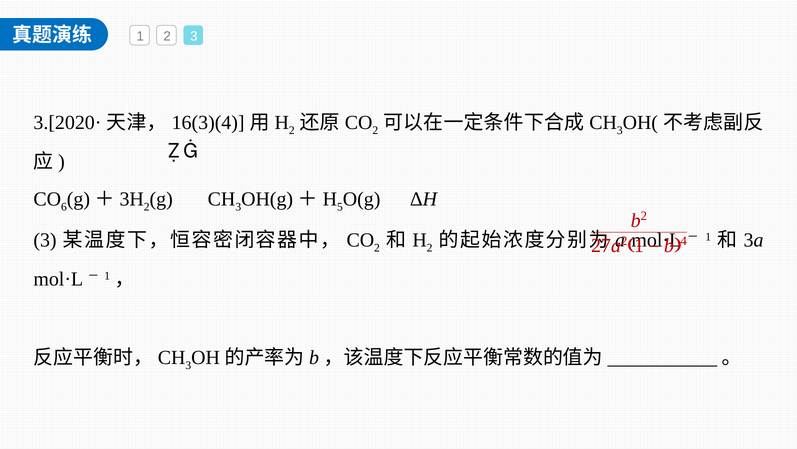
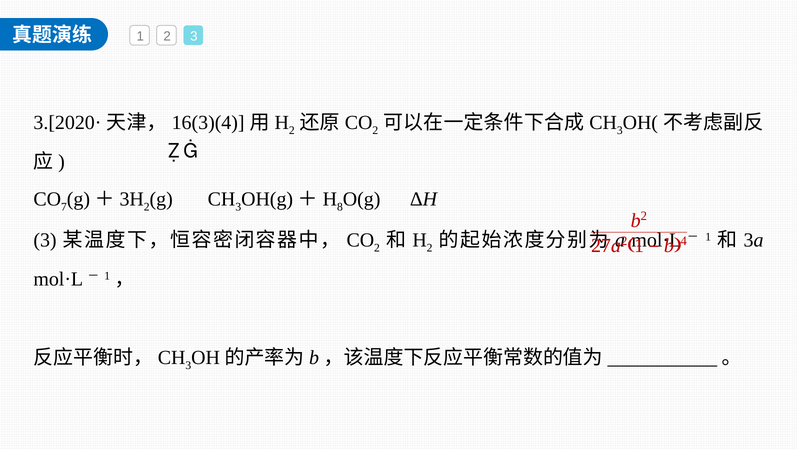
6: 6 -> 7
5: 5 -> 8
